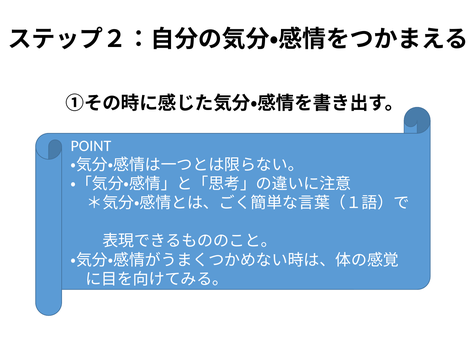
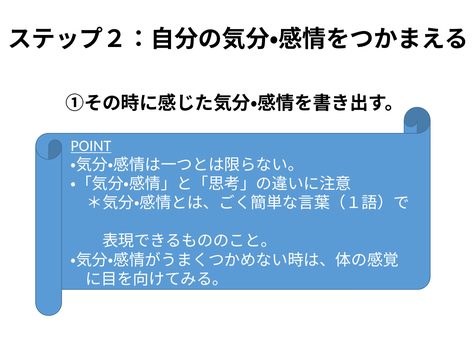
POINT underline: none -> present
